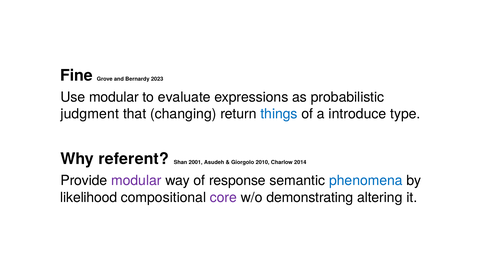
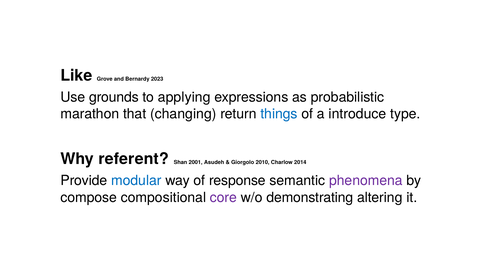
Fine: Fine -> Like
Use modular: modular -> grounds
evaluate: evaluate -> applying
judgment: judgment -> marathon
modular at (136, 180) colour: purple -> blue
phenomena colour: blue -> purple
likelihood: likelihood -> compose
